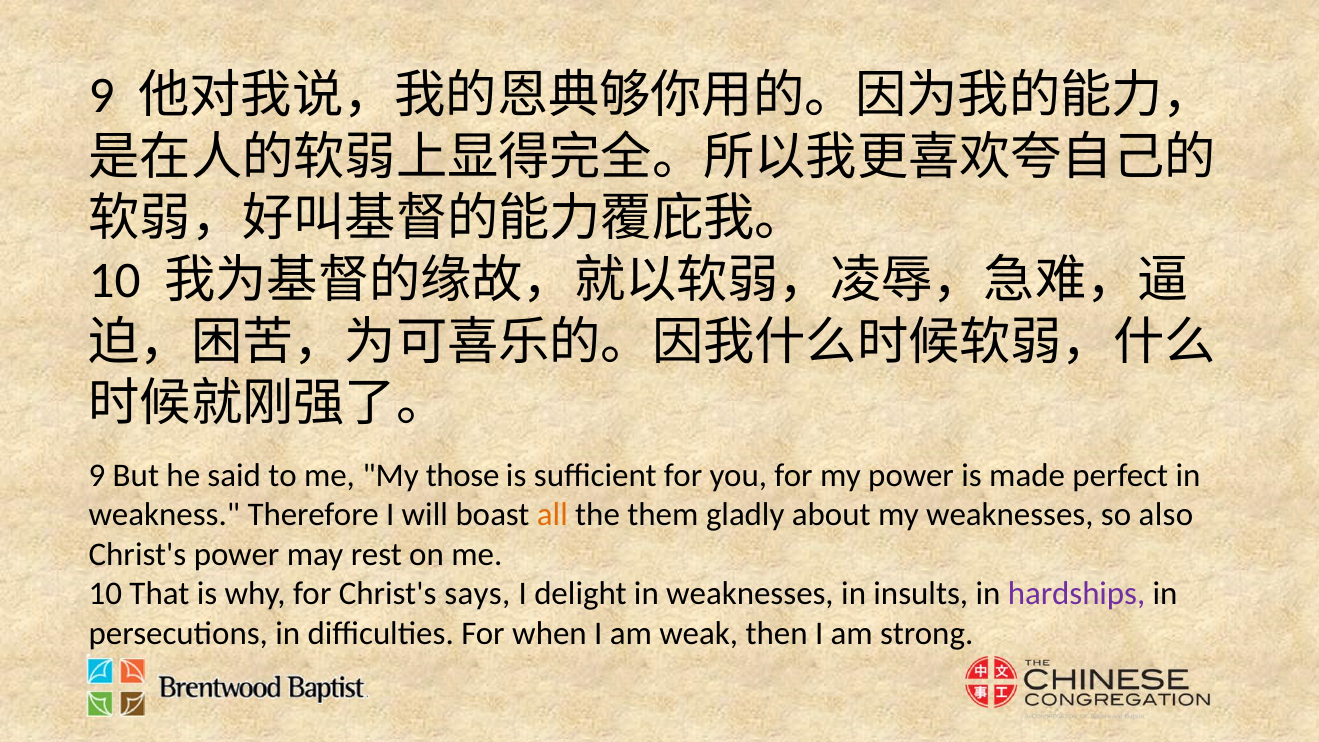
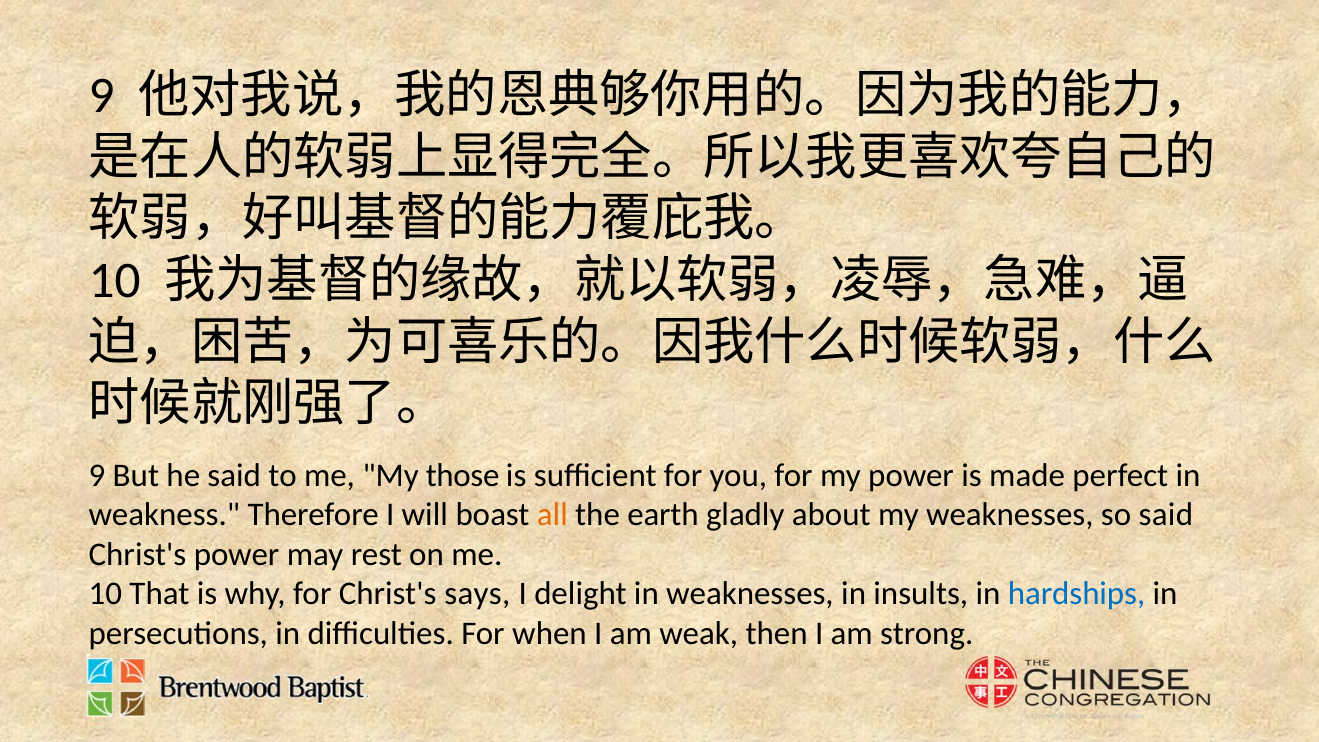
them: them -> earth
so also: also -> said
hardships colour: purple -> blue
